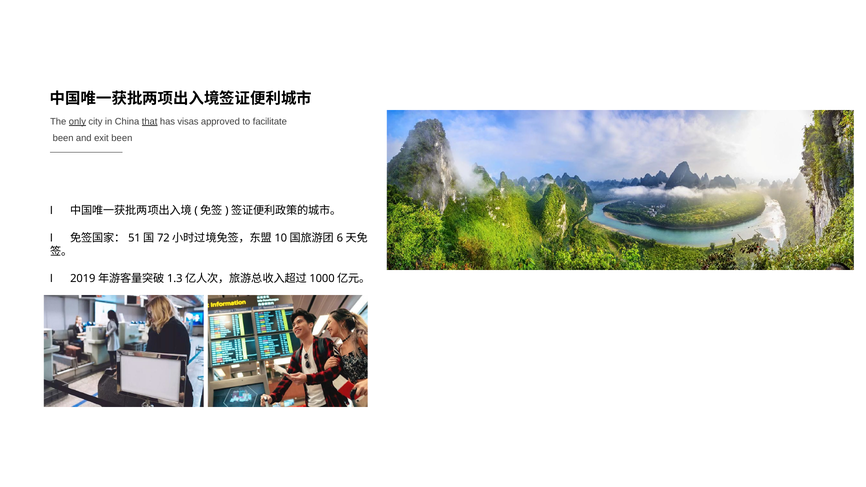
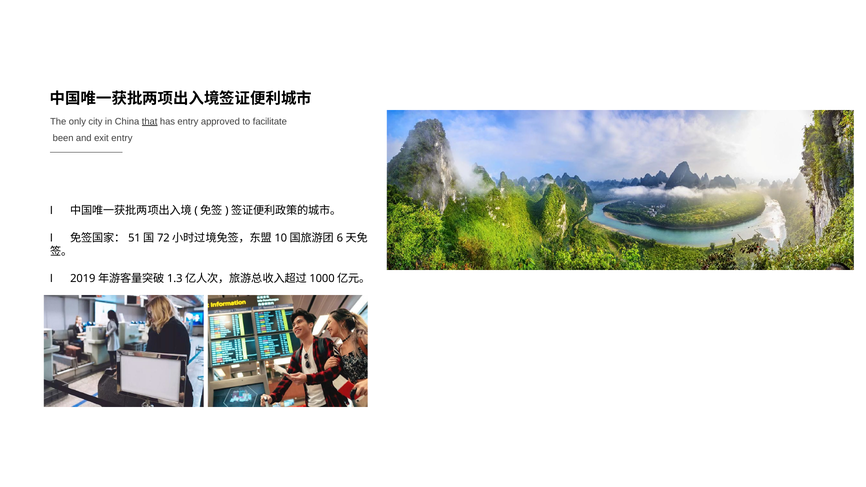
only underline: present -> none
has visas: visas -> entry
exit been: been -> entry
